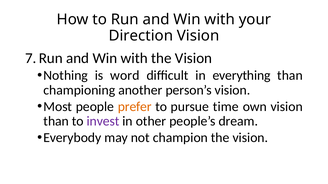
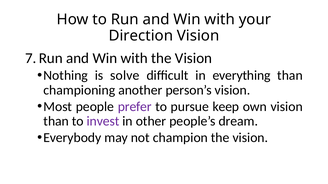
word: word -> solve
prefer colour: orange -> purple
time: time -> keep
